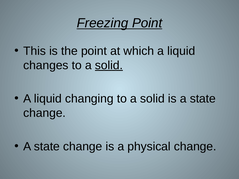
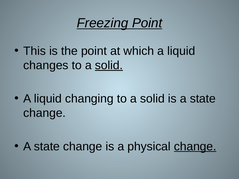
change at (195, 147) underline: none -> present
